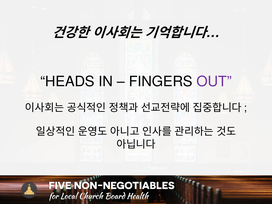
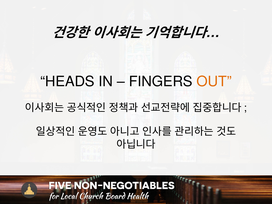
OUT colour: purple -> orange
